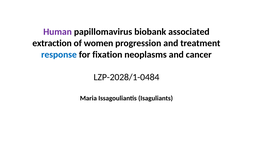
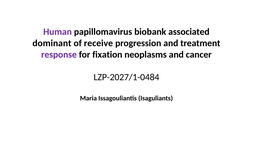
extraction: extraction -> dominant
women: women -> receive
response colour: blue -> purple
LZP-2028/1-0484: LZP-2028/1-0484 -> LZP-2027/1-0484
